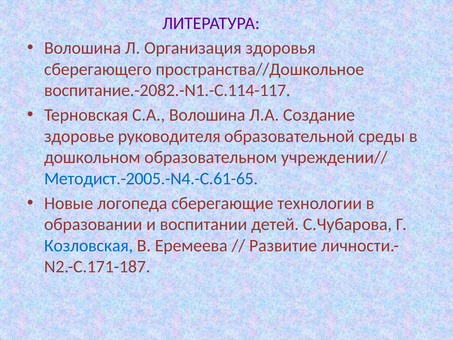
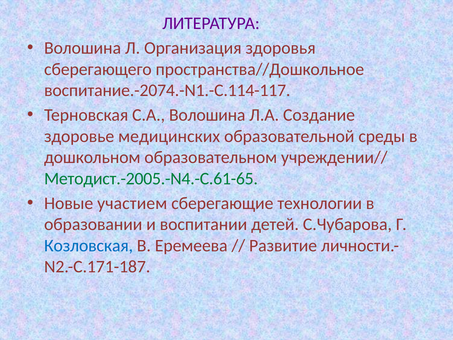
воспитание.-2082.-N1.-С.114-117: воспитание.-2082.-N1.-С.114-117 -> воспитание.-2074.-N1.-С.114-117
руководителя: руководителя -> медицинских
Методист.-2005.-N4.-С.61-65 colour: blue -> green
логопеда: логопеда -> участием
